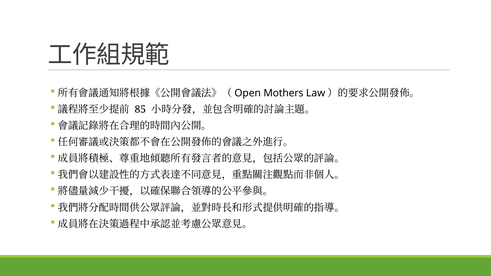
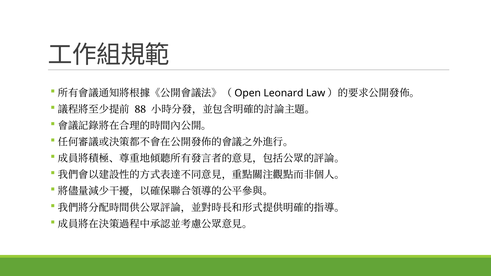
Mothers: Mothers -> Leonard
85: 85 -> 88
